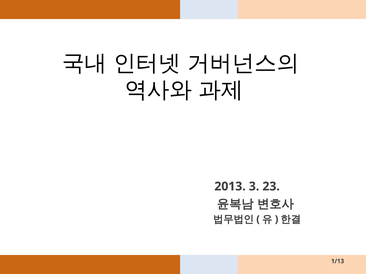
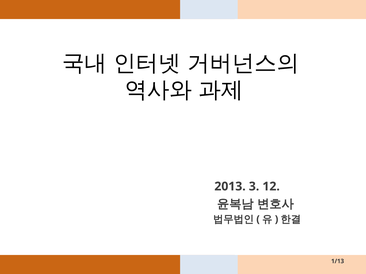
23: 23 -> 12
